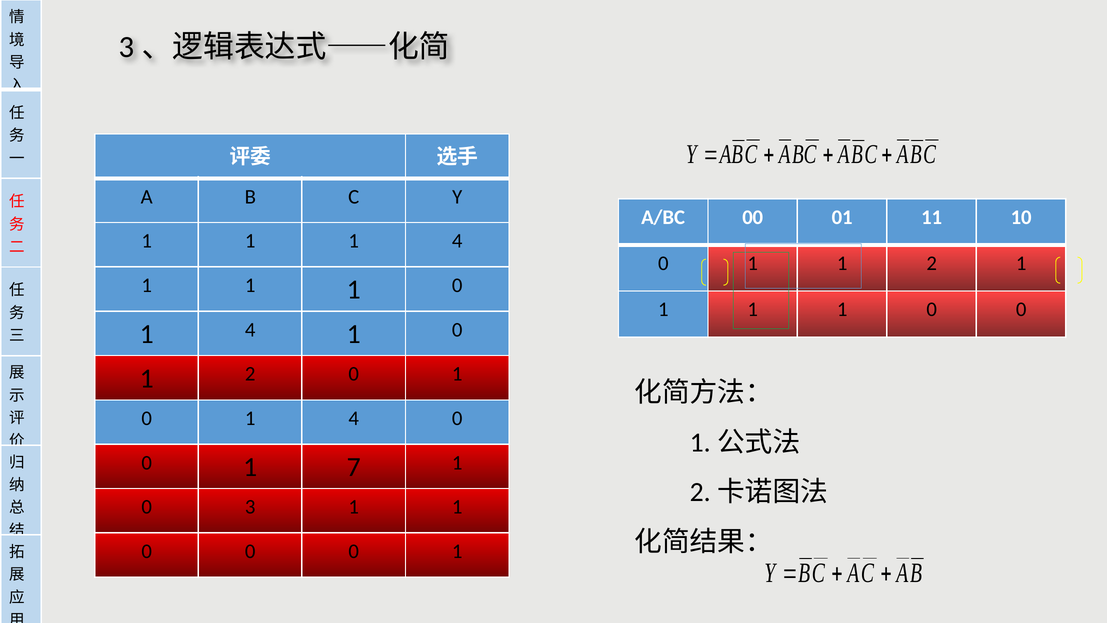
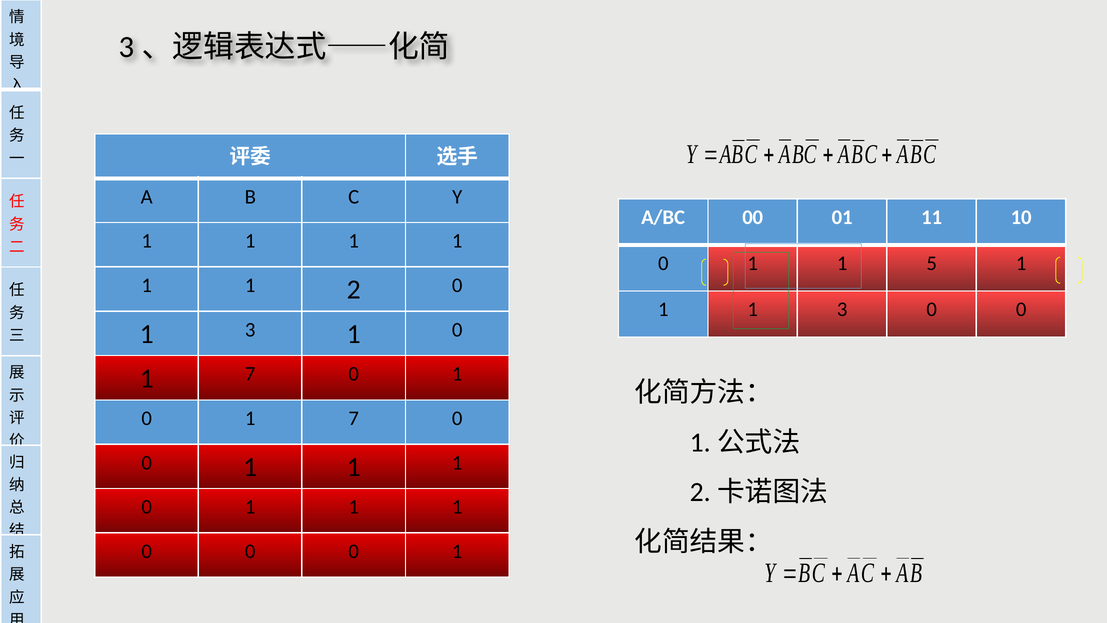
4 at (457, 241): 4 -> 1
1 1 2: 2 -> 5
1 at (354, 290): 1 -> 2
1 at (842, 309): 1 -> 3
4 at (250, 330): 4 -> 3
2 at (250, 374): 2 -> 7
4 at (354, 418): 4 -> 7
7 at (354, 467): 7 -> 1
3 at (250, 507): 3 -> 1
